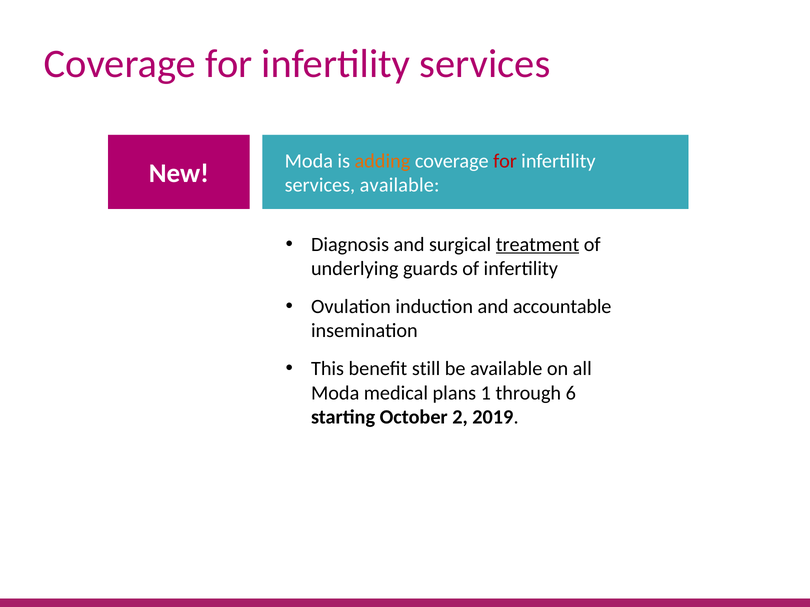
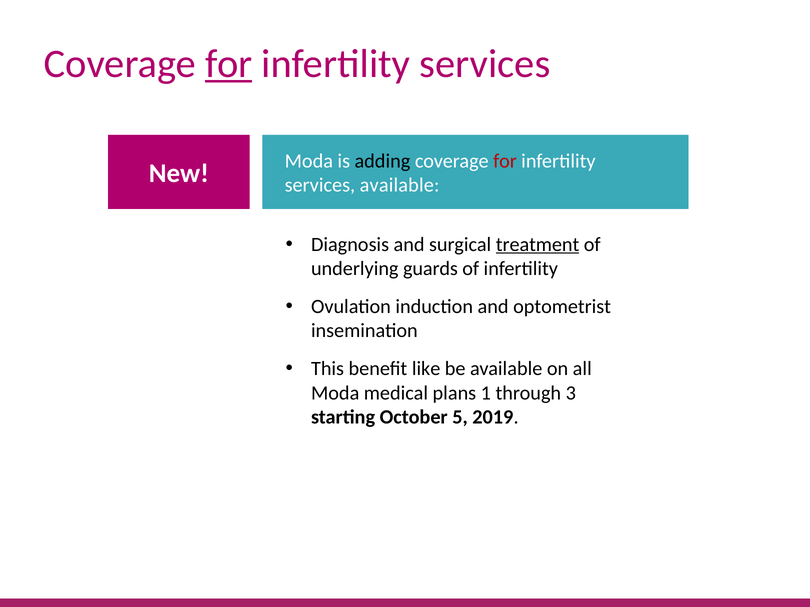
for at (229, 64) underline: none -> present
adding colour: orange -> black
accountable: accountable -> optometrist
still: still -> like
6: 6 -> 3
2: 2 -> 5
